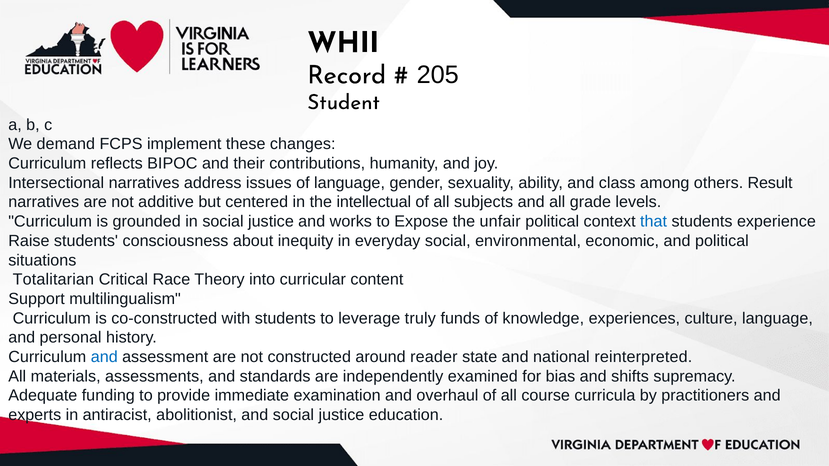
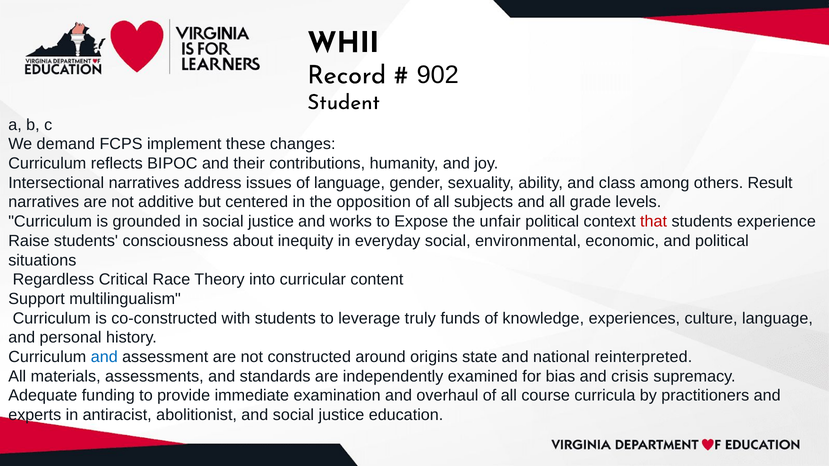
205: 205 -> 902
intellectual: intellectual -> opposition
that colour: blue -> red
Totalitarian: Totalitarian -> Regardless
reader: reader -> origins
shifts: shifts -> crisis
